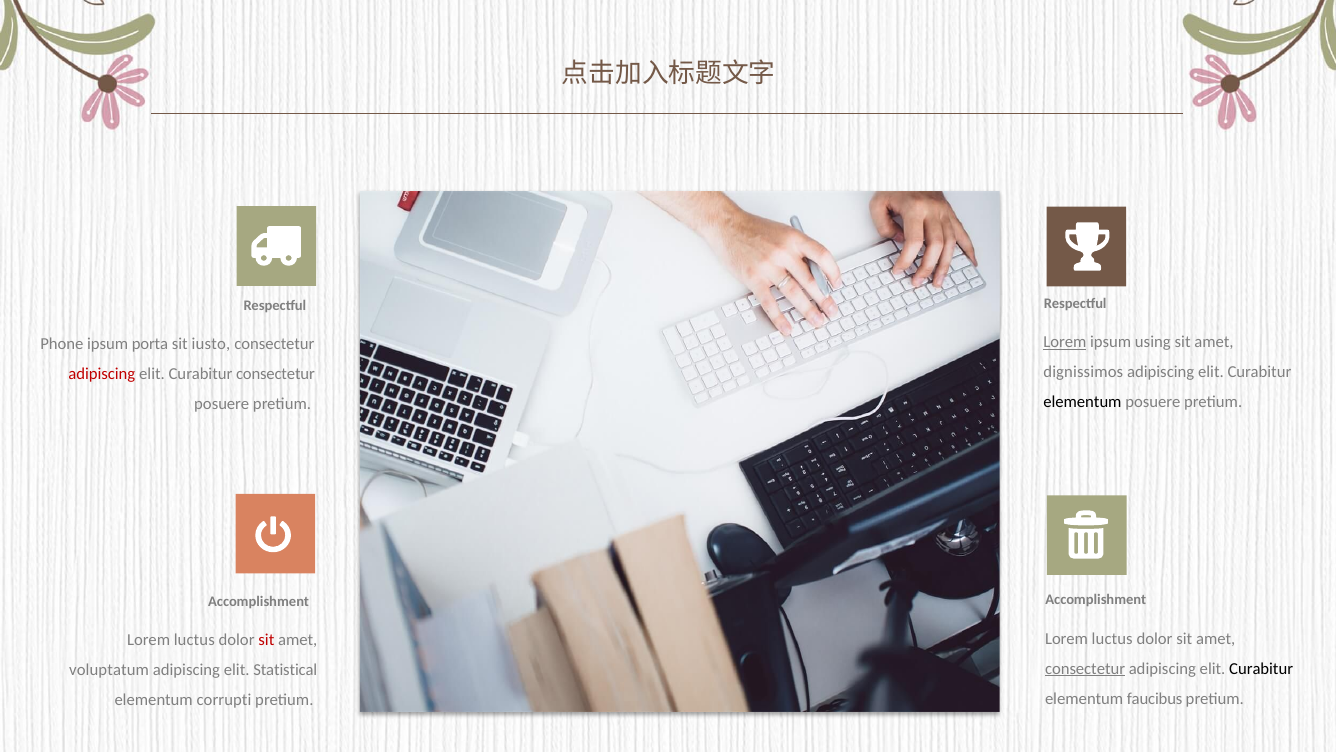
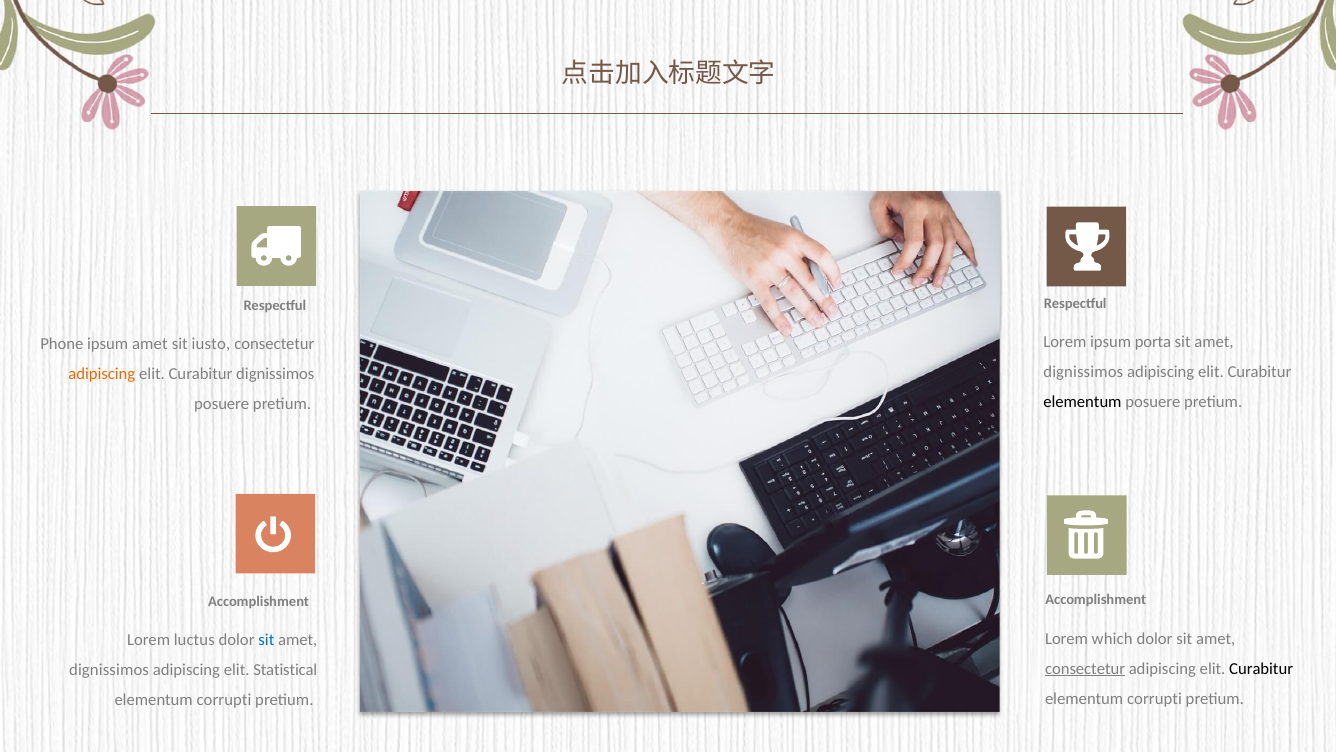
Lorem at (1065, 342) underline: present -> none
using: using -> porta
ipsum porta: porta -> amet
adipiscing at (102, 374) colour: red -> orange
Curabitur consectetur: consectetur -> dignissimos
luctus at (1112, 638): luctus -> which
sit at (266, 639) colour: red -> blue
voluptatum at (109, 670): voluptatum -> dignissimos
faucibus at (1155, 698): faucibus -> corrupti
